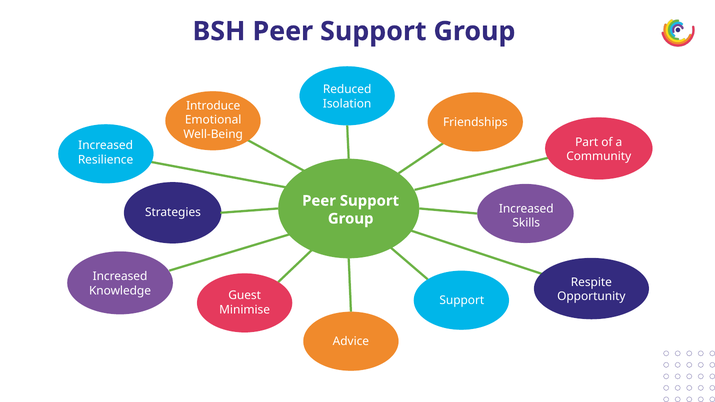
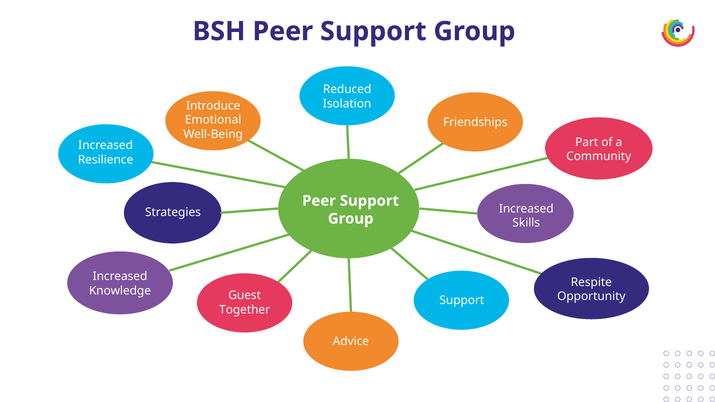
Minimise: Minimise -> Together
